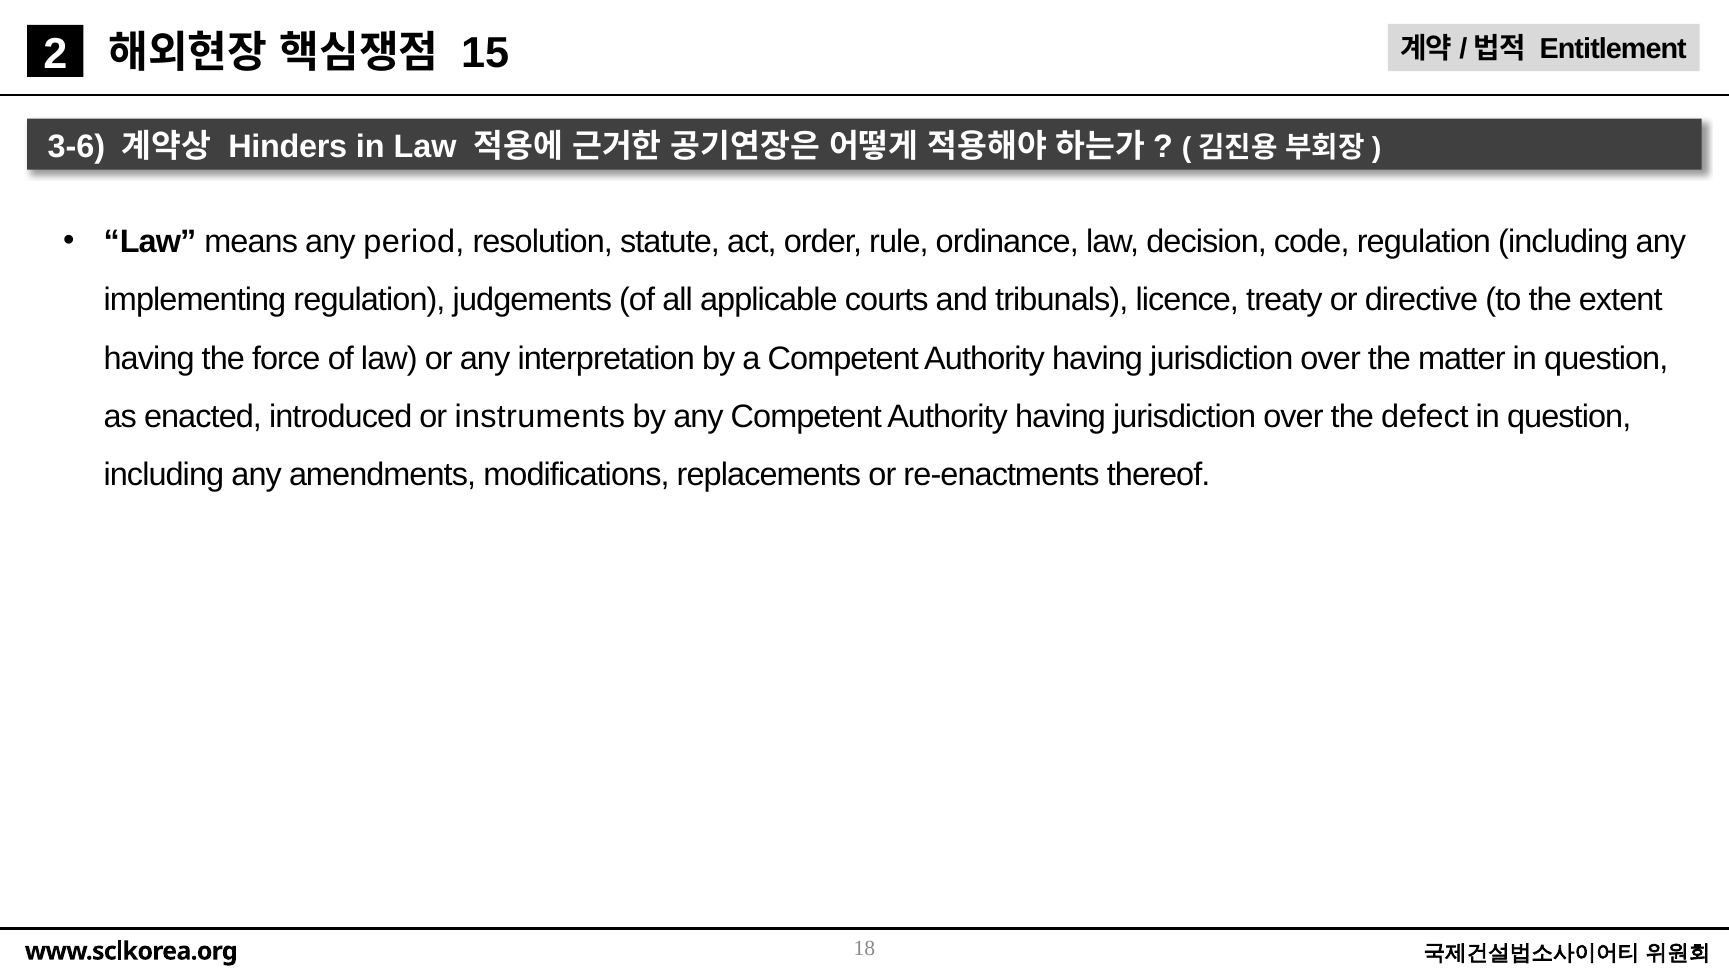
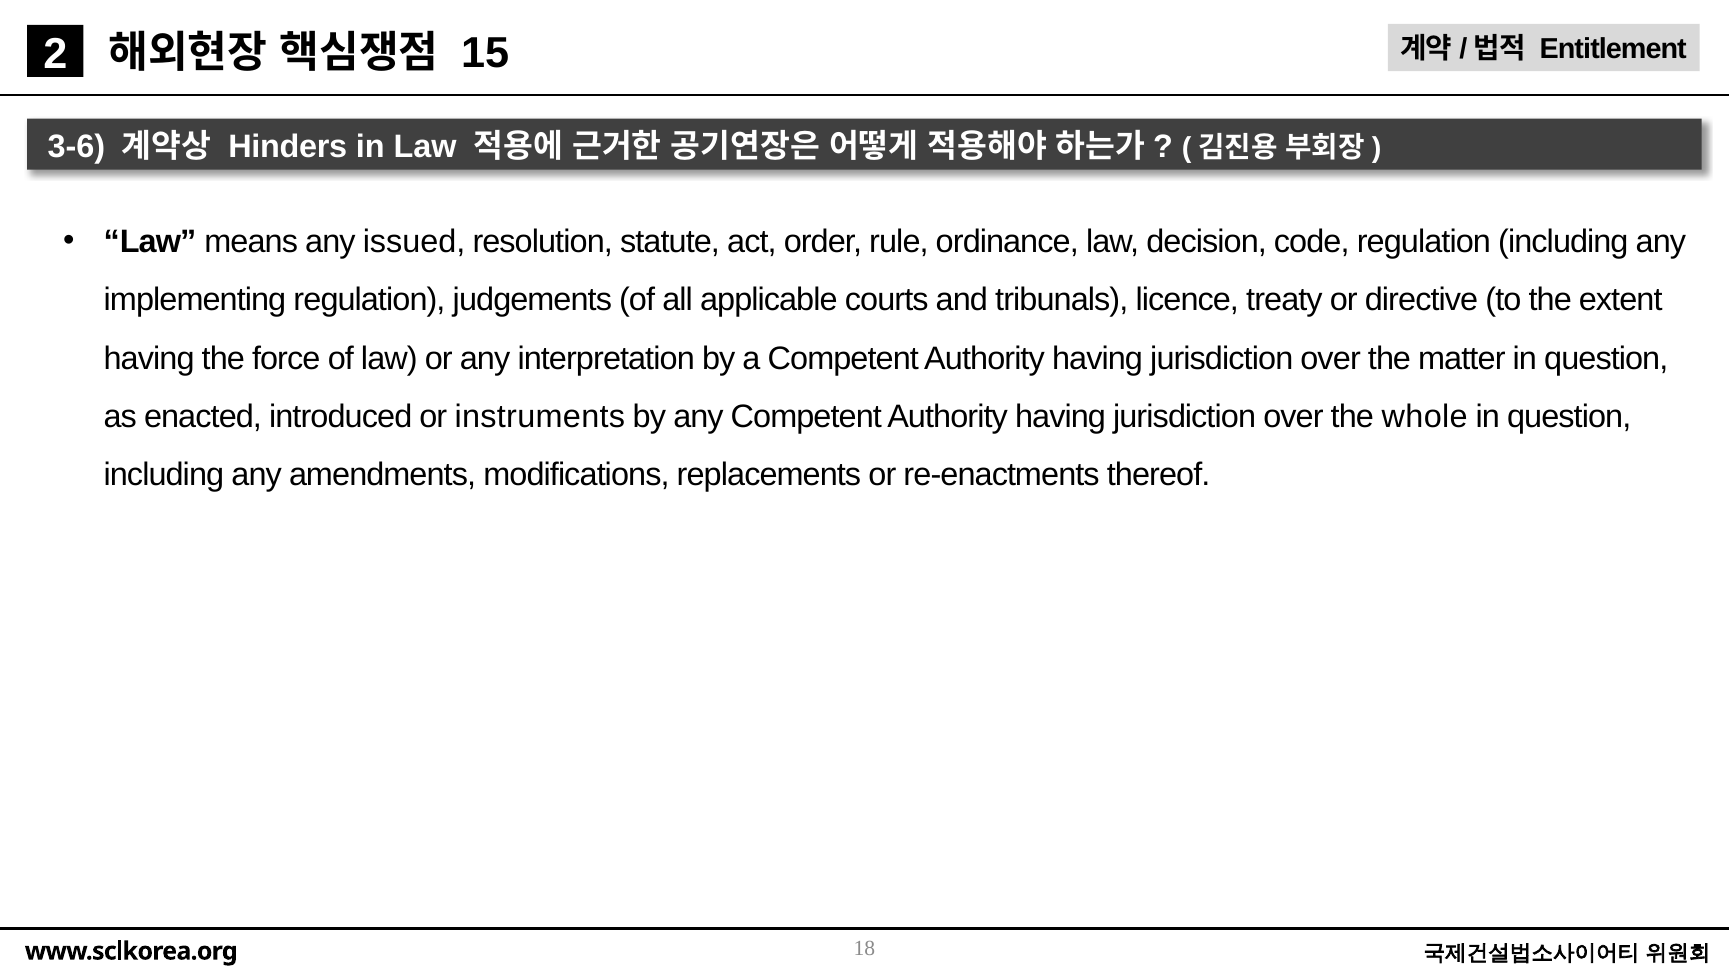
period: period -> issued
defect: defect -> whole
